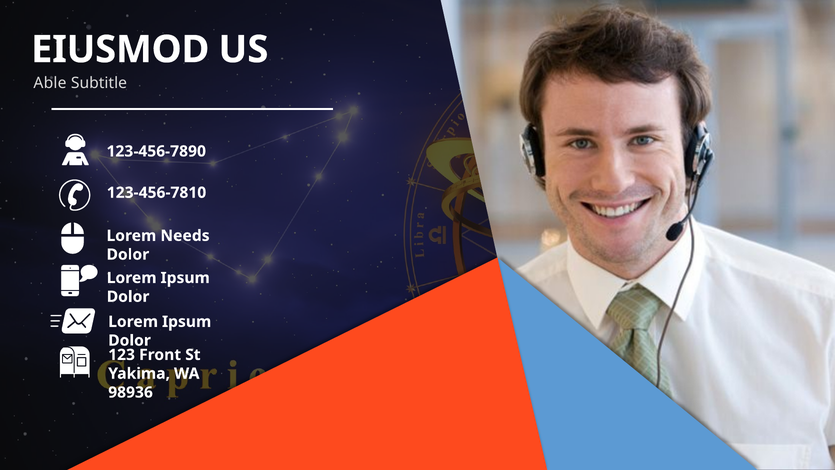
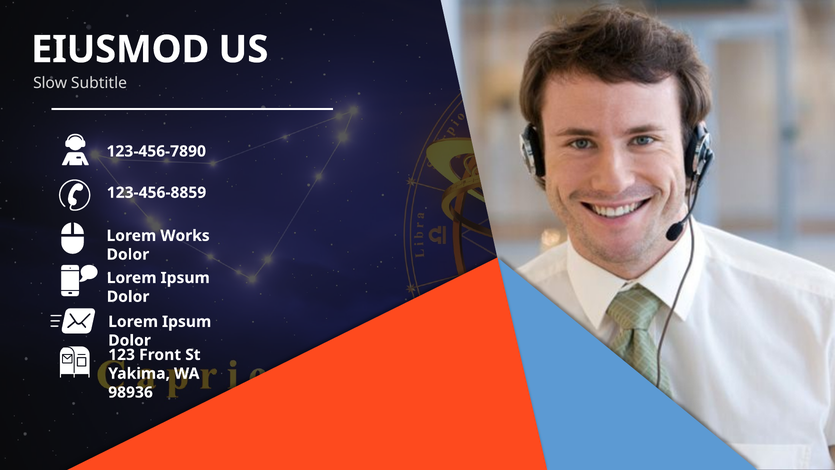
Able: Able -> Slow
123-456-7810: 123-456-7810 -> 123-456-8859
Needs: Needs -> Works
